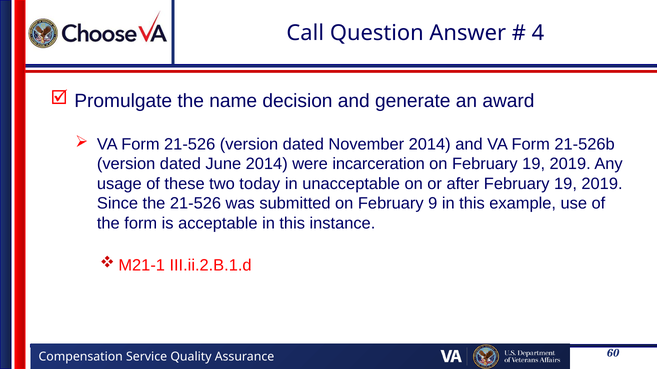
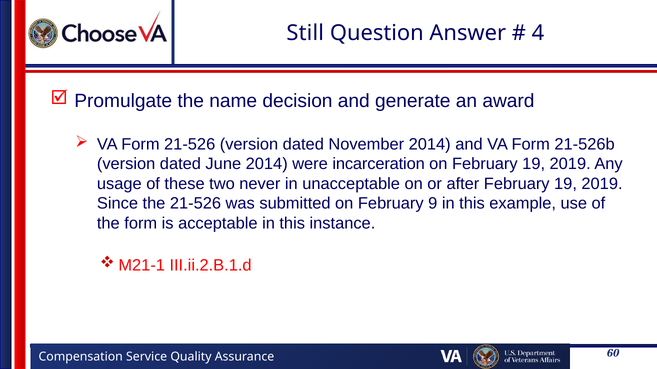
Call: Call -> Still
today: today -> never
